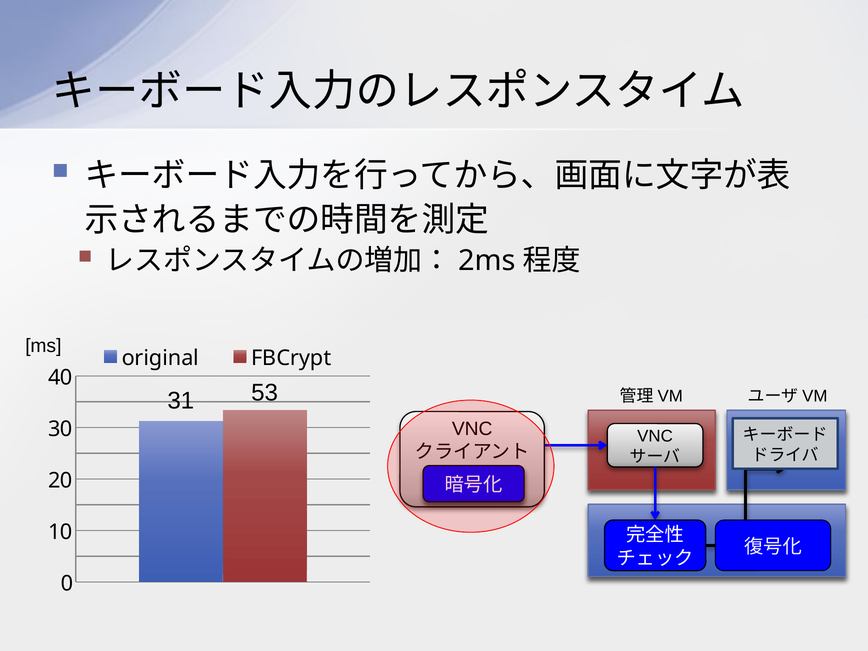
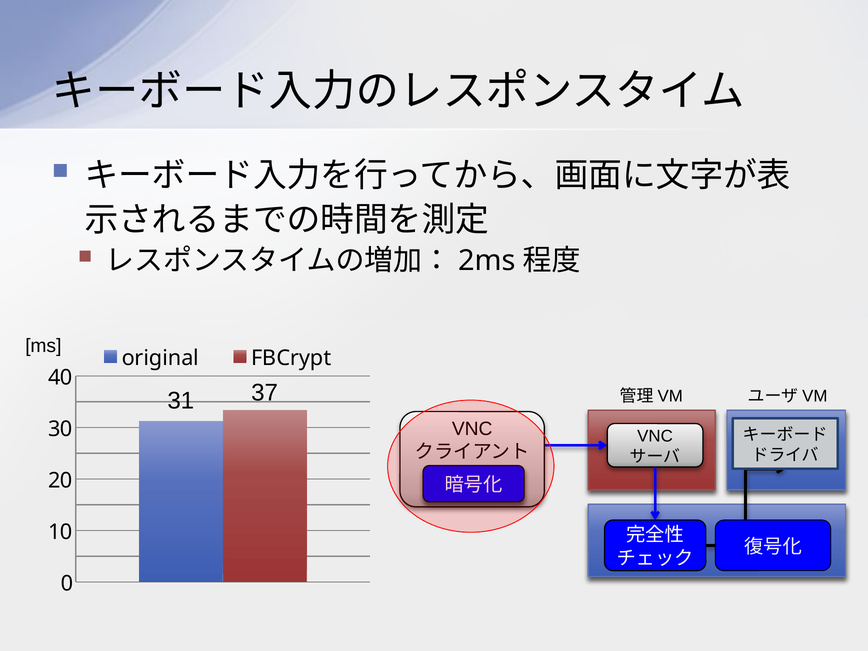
53: 53 -> 37
